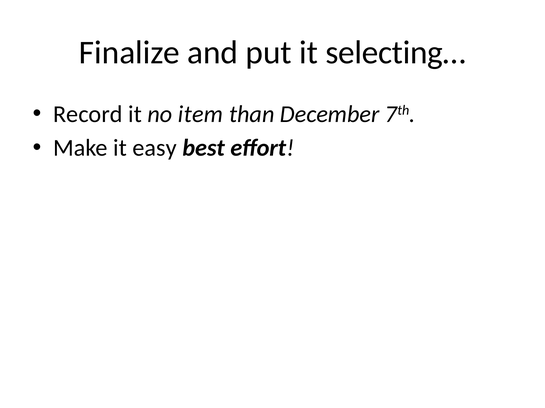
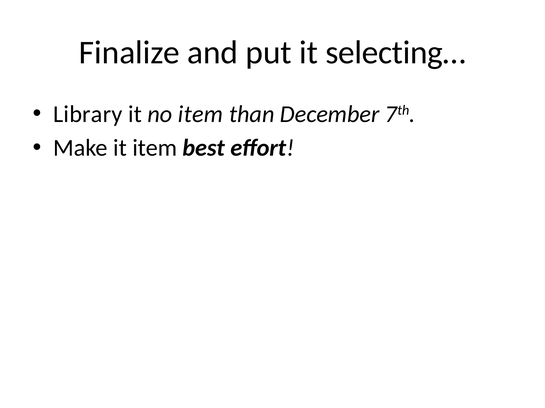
Record: Record -> Library
it easy: easy -> item
